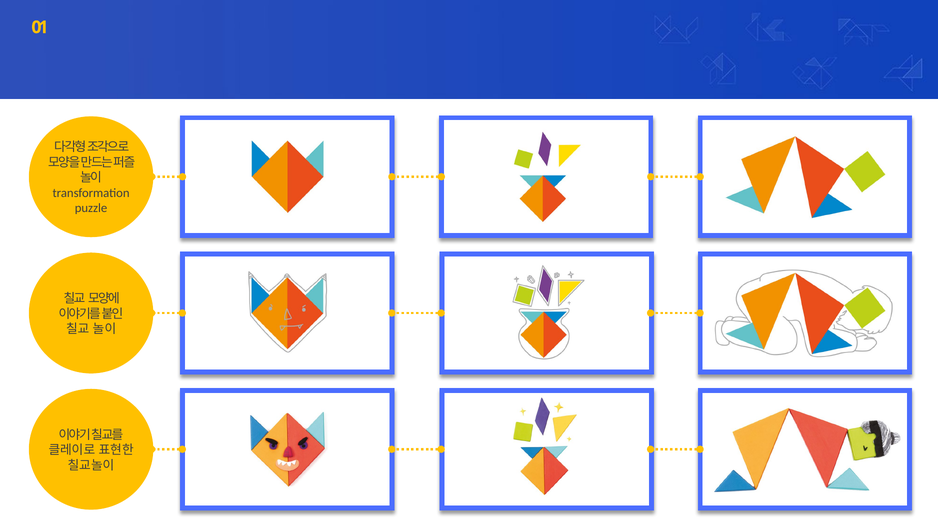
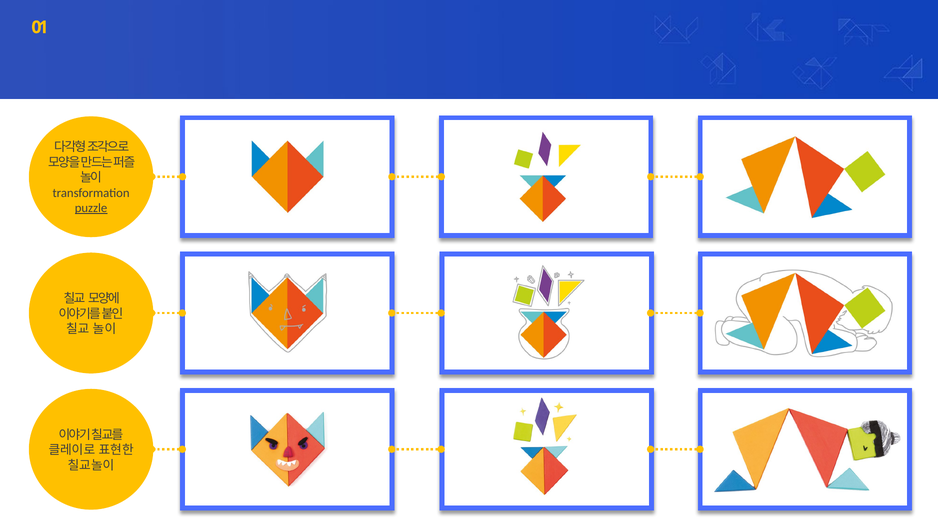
puzzle underline: none -> present
